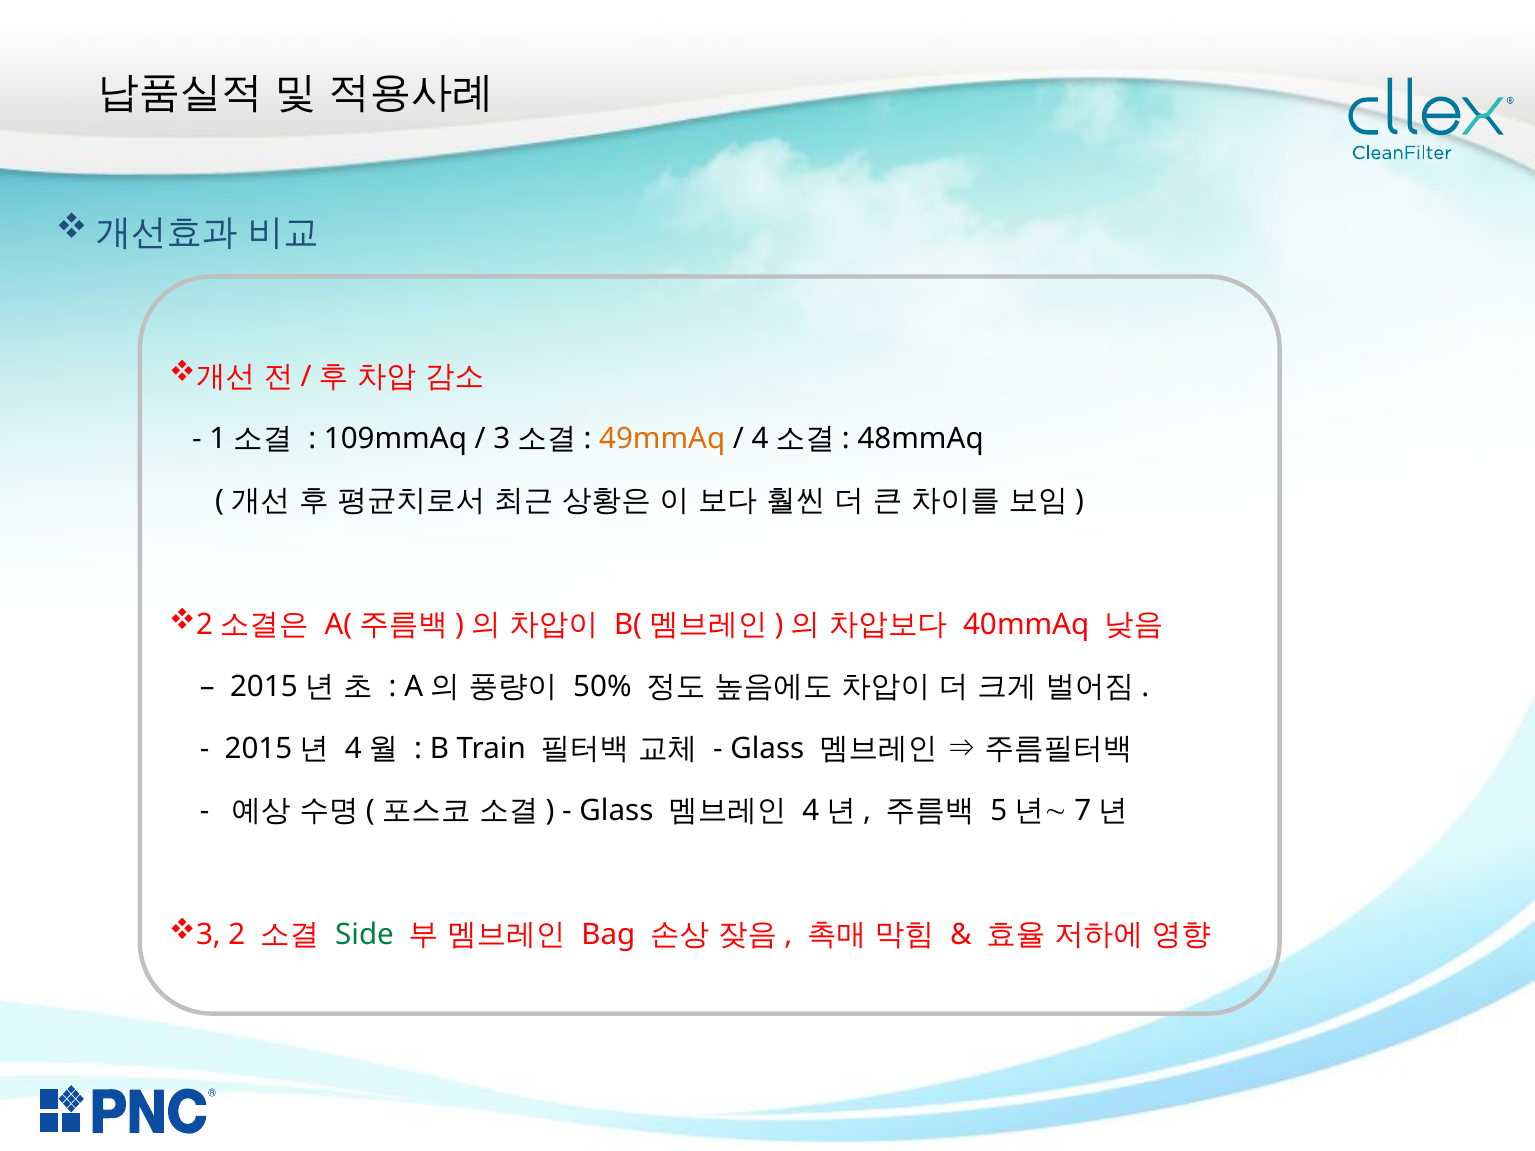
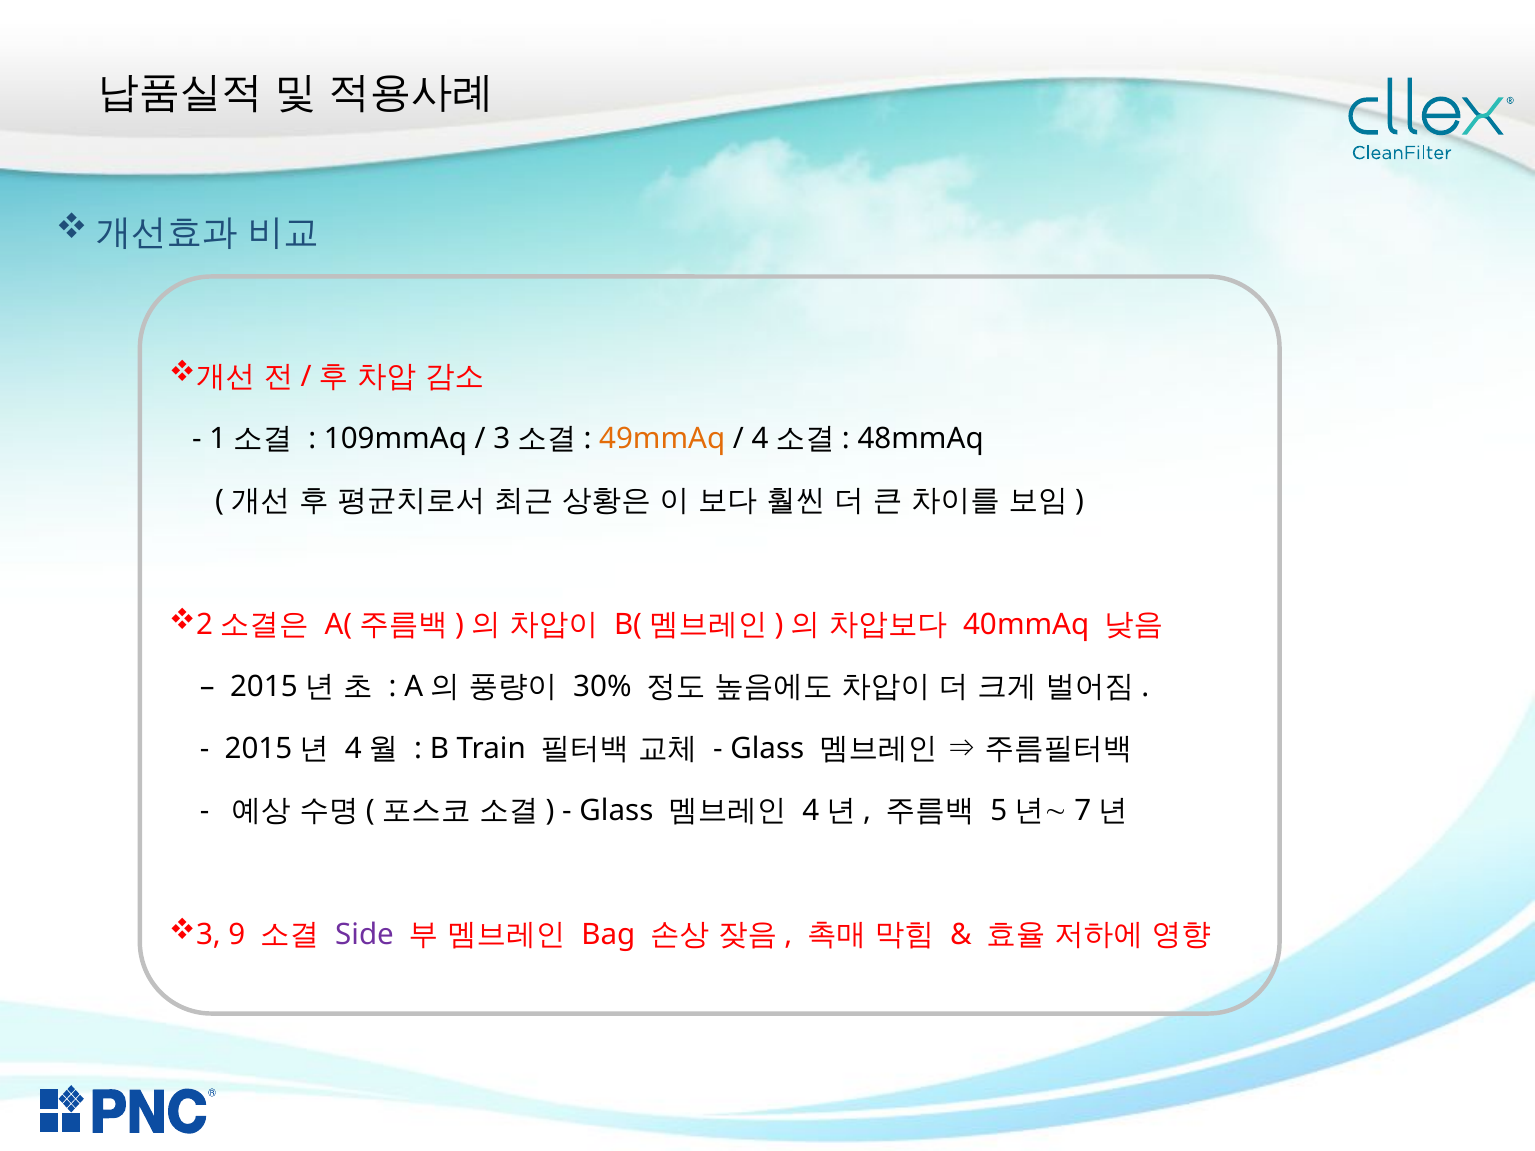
50%: 50% -> 30%
2: 2 -> 9
Side colour: green -> purple
